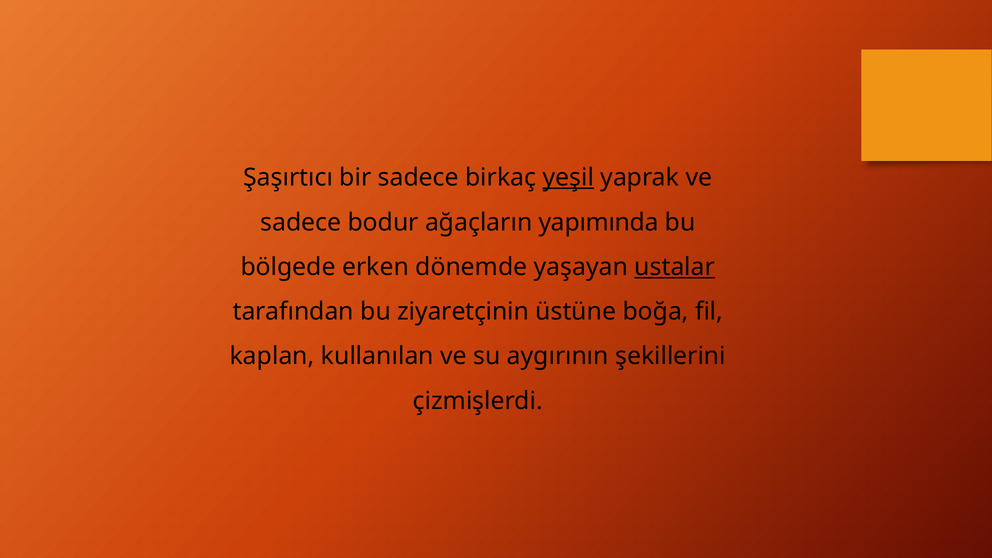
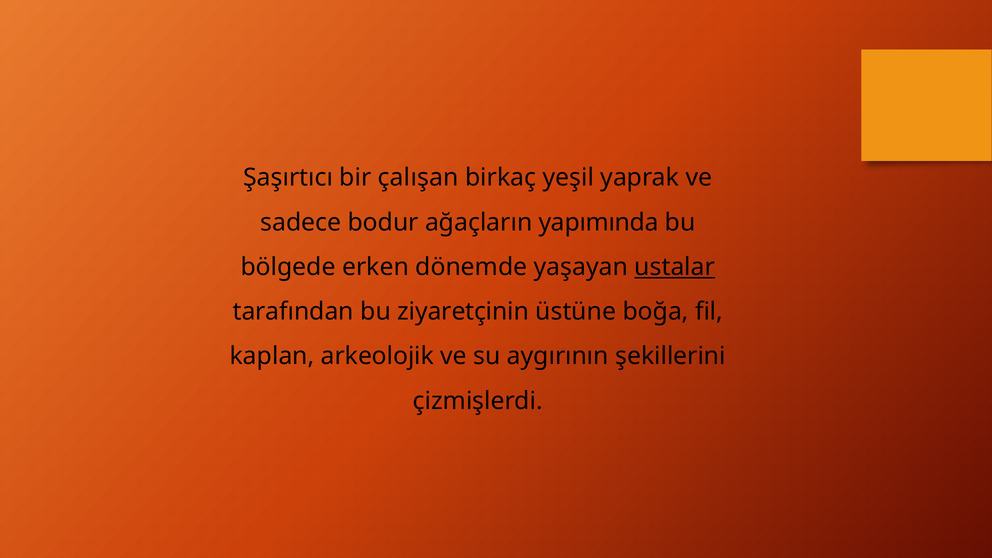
bir sadece: sadece -> çalışan
yeşil underline: present -> none
kullanılan: kullanılan -> arkeolojik
